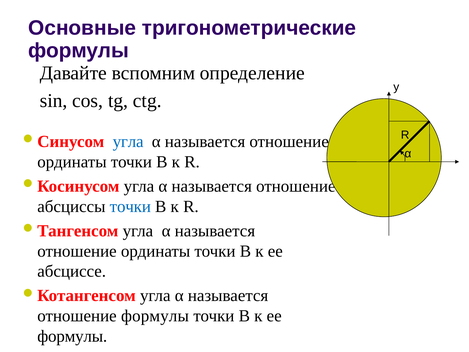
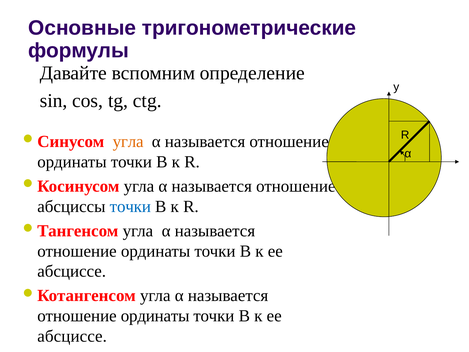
угла at (128, 142) colour: blue -> orange
формулы at (155, 316): формулы -> ординаты
формулы at (72, 336): формулы -> абсциссе
